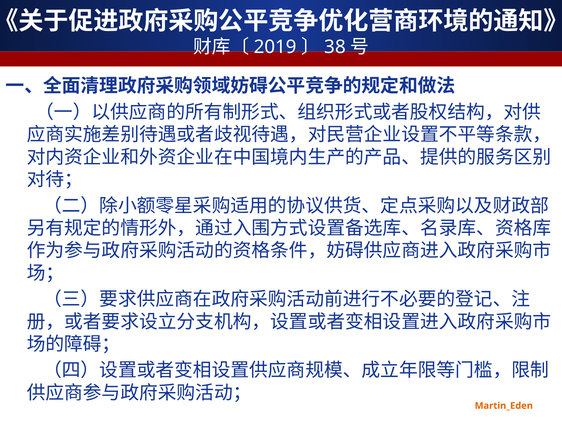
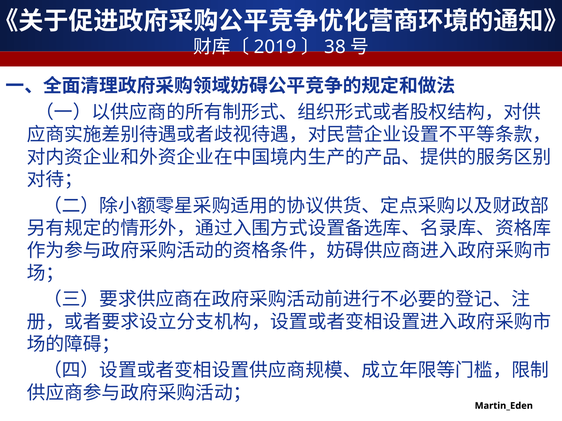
Martin_Eden colour: orange -> black
